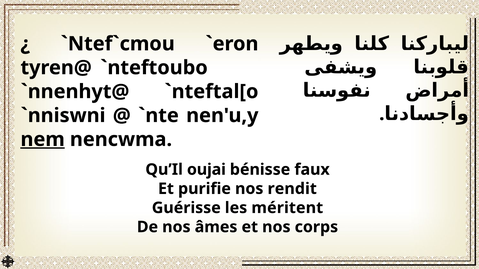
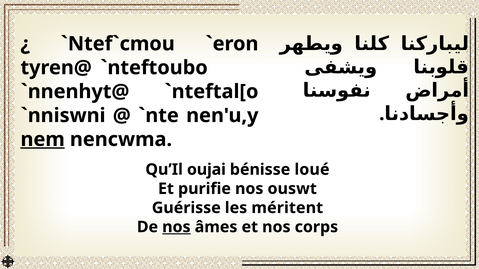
faux: faux -> loué
rendit: rendit -> ouswt
nos at (176, 227) underline: none -> present
